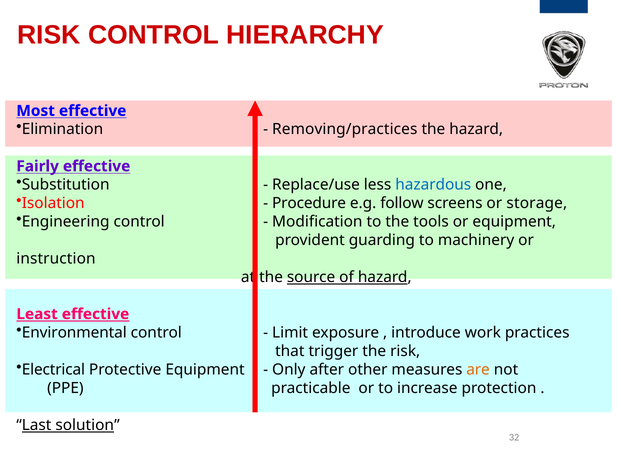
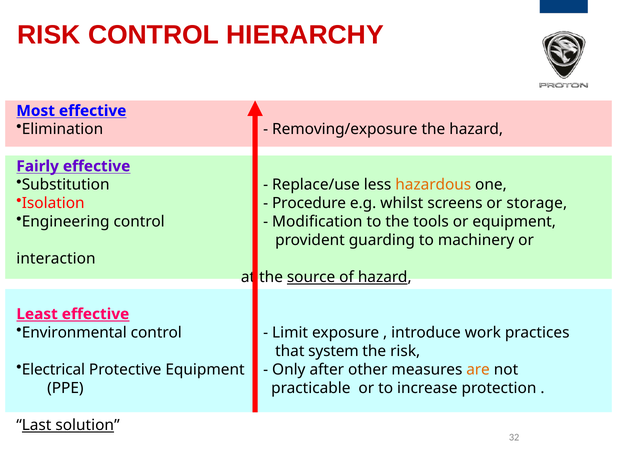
Removing/practices: Removing/practices -> Removing/exposure
hazardous colour: blue -> orange
follow: follow -> whilst
instruction: instruction -> interaction
trigger: trigger -> system
